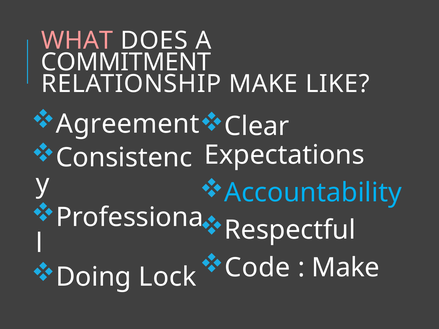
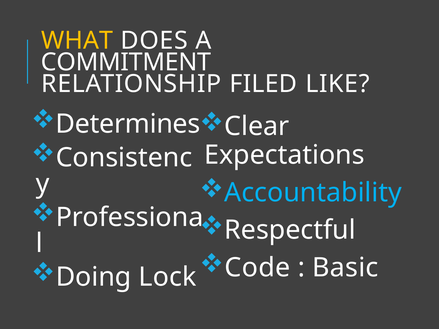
WHAT colour: pink -> yellow
RELATIONSHIP MAKE: MAKE -> FILED
Agreement: Agreement -> Determines
Make at (346, 268): Make -> Basic
